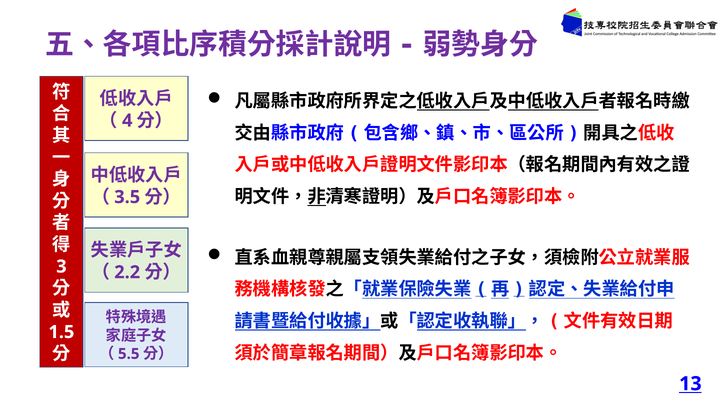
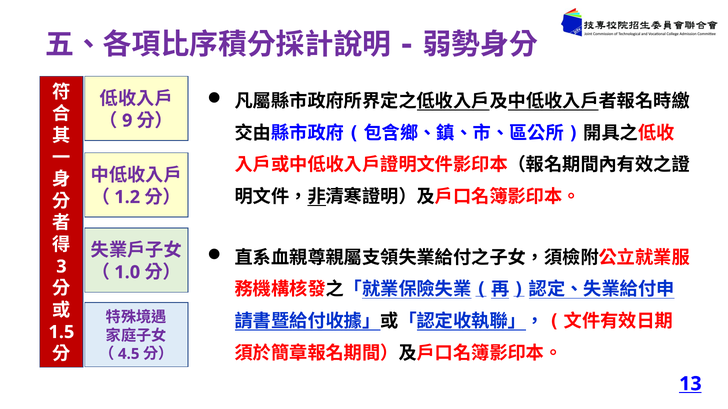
4: 4 -> 9
3.5: 3.5 -> 1.2
2.2: 2.2 -> 1.0
5.5: 5.5 -> 4.5
